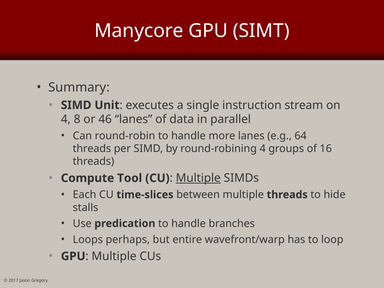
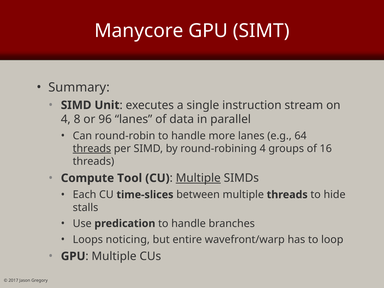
46: 46 -> 96
threads at (92, 149) underline: none -> present
perhaps: perhaps -> noticing
